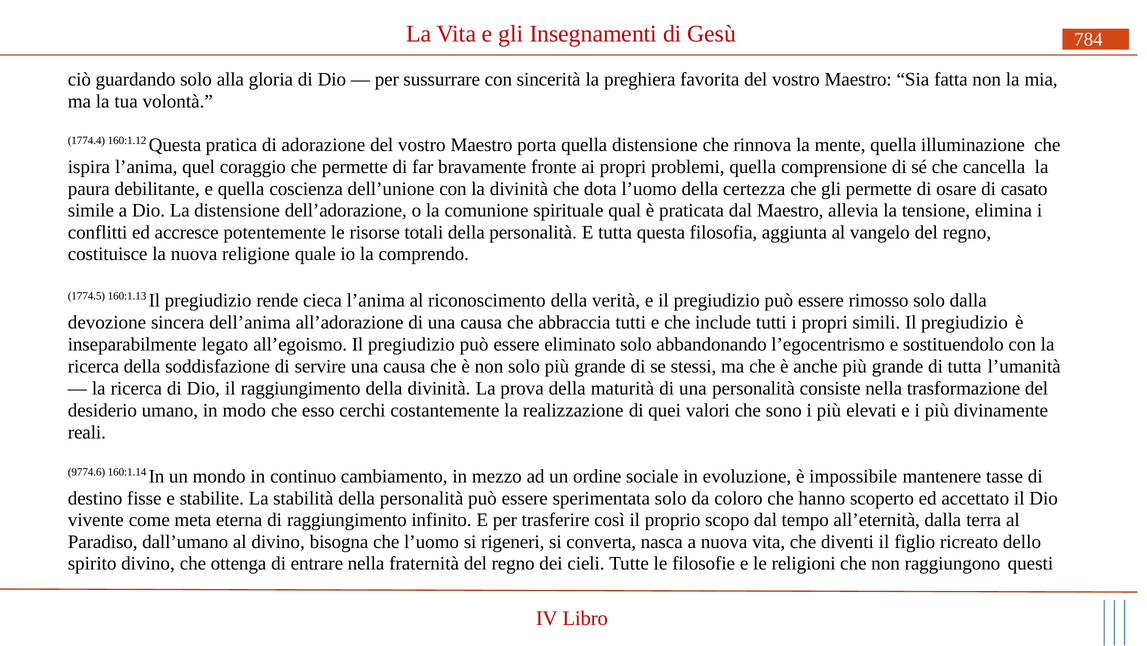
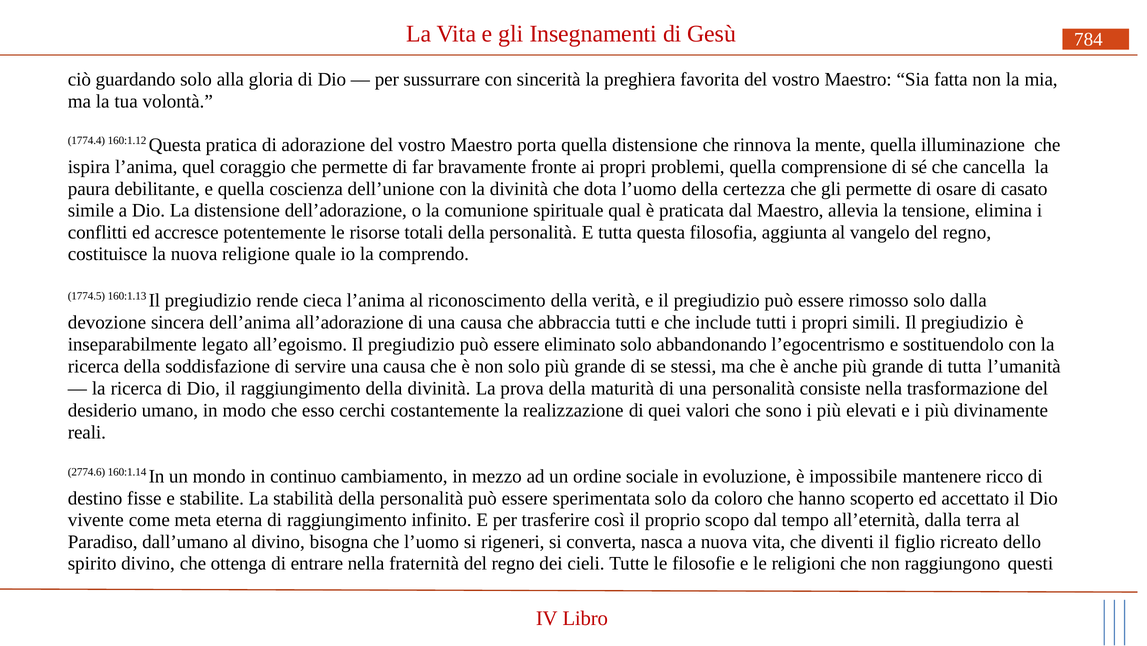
9774.6: 9774.6 -> 2774.6
tasse: tasse -> ricco
